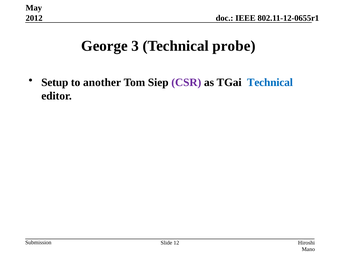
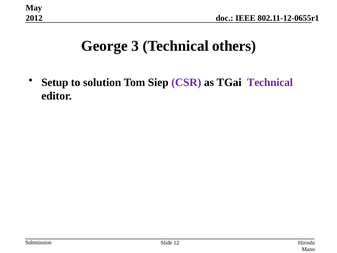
probe: probe -> others
another: another -> solution
Technical at (270, 82) colour: blue -> purple
